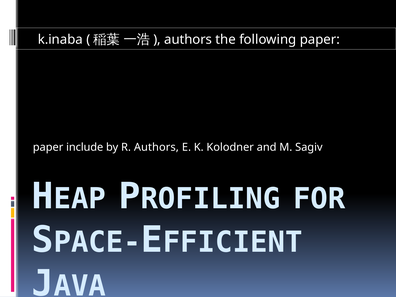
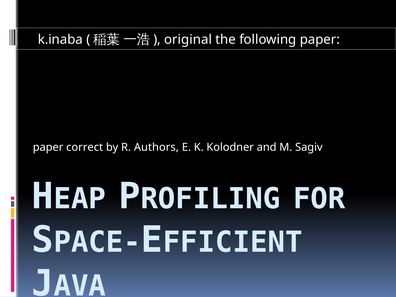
authors at (188, 40): authors -> original
include: include -> correct
